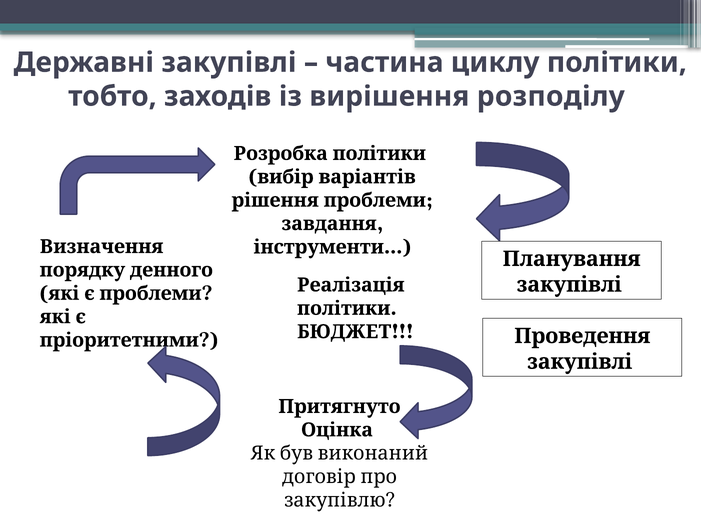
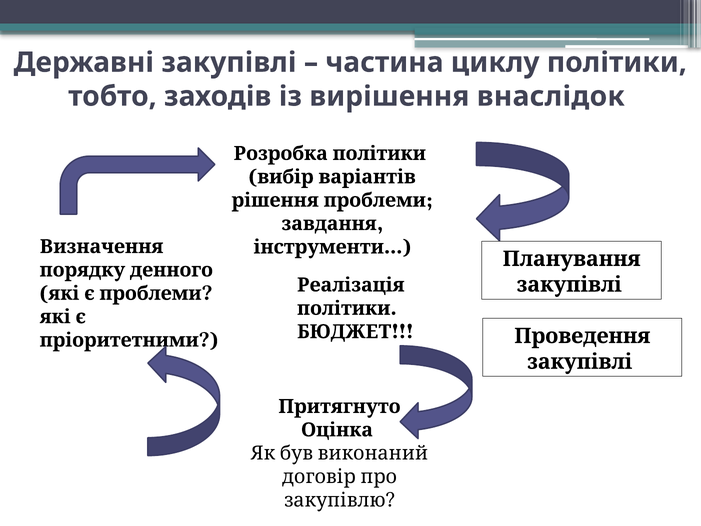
розподілу: розподілу -> внаслідок
